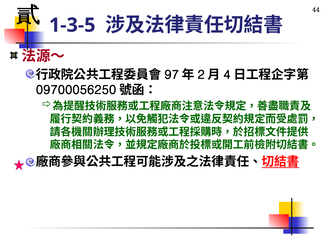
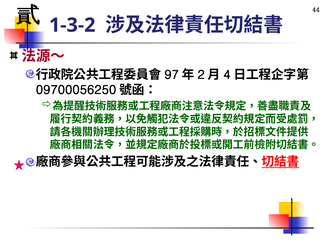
1-3-5: 1-3-5 -> 1-3-2
